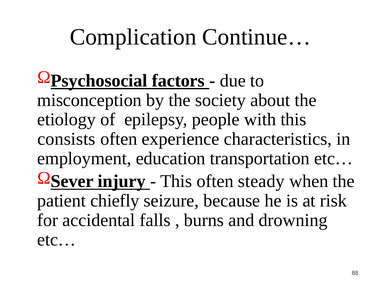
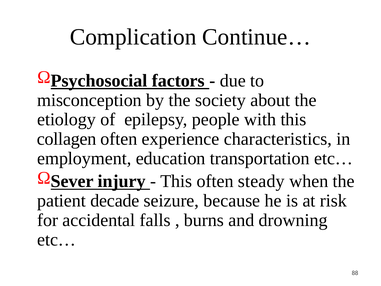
consists: consists -> collagen
chiefly: chiefly -> decade
